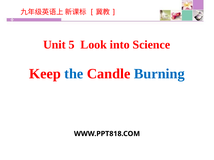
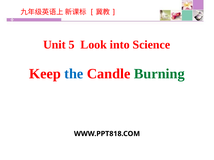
Burning colour: blue -> green
